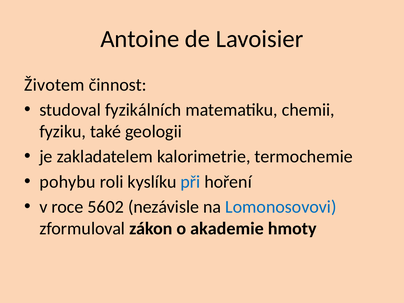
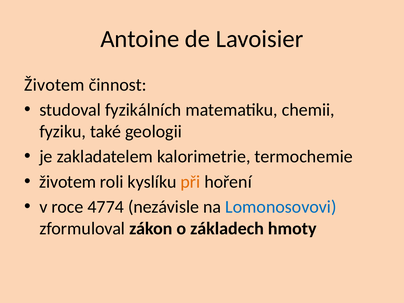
pohybu at (68, 182): pohybu -> životem
při colour: blue -> orange
5602: 5602 -> 4774
akademie: akademie -> základech
